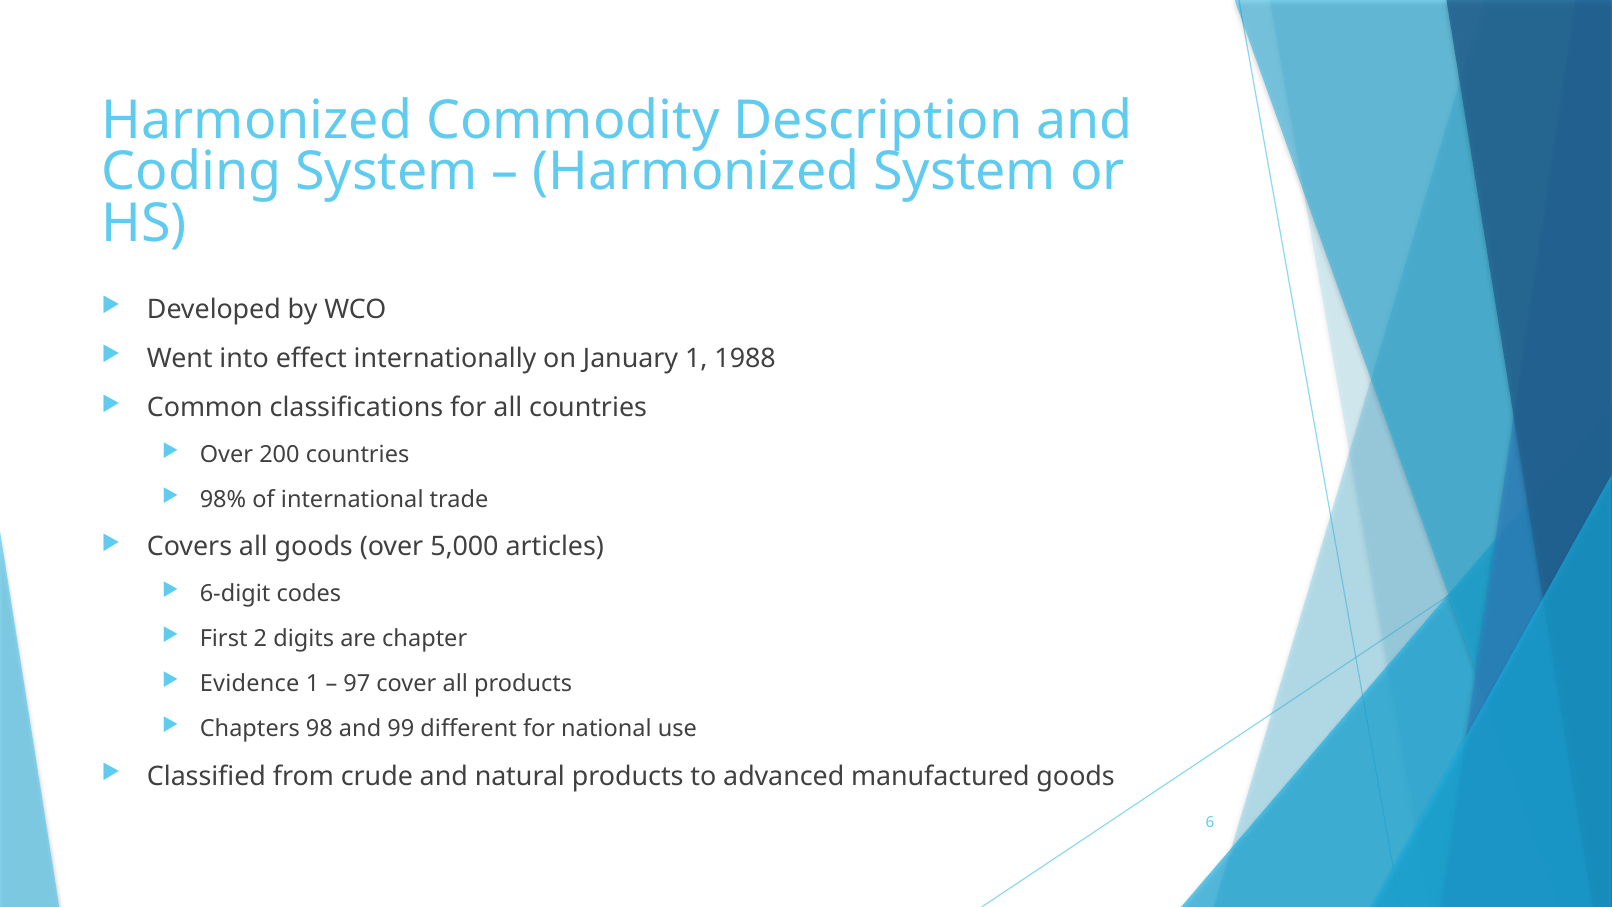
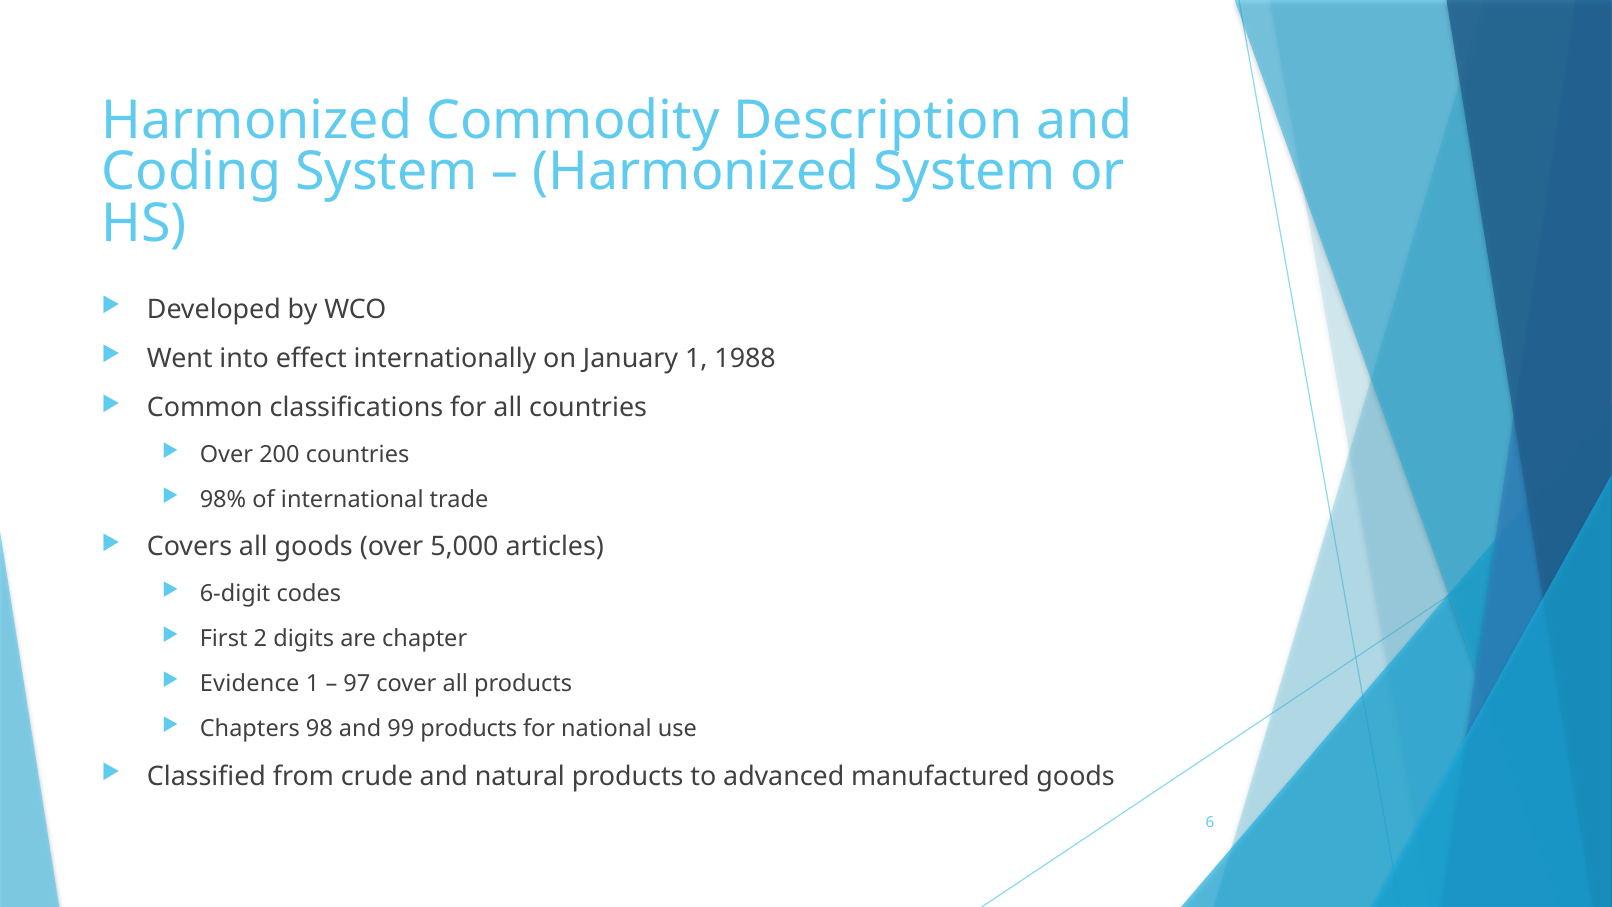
99 different: different -> products
